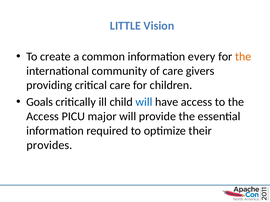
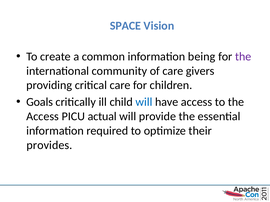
LITTLE: LITTLE -> SPACE
every: every -> being
the at (243, 57) colour: orange -> purple
major: major -> actual
